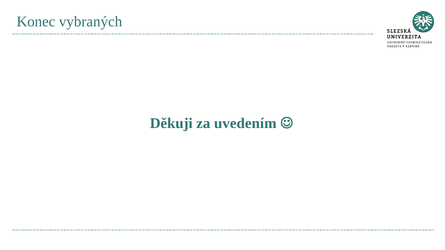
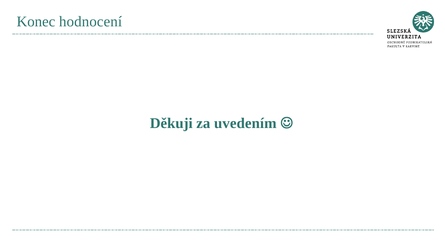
vybraných: vybraných -> hodnocení
